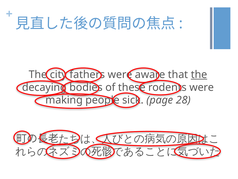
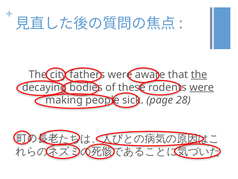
were at (202, 87) underline: none -> present
